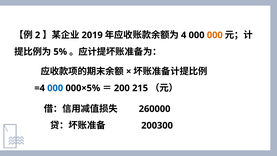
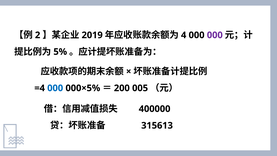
000 at (215, 35) colour: orange -> purple
215: 215 -> 005
260000: 260000 -> 400000
200300: 200300 -> 315613
